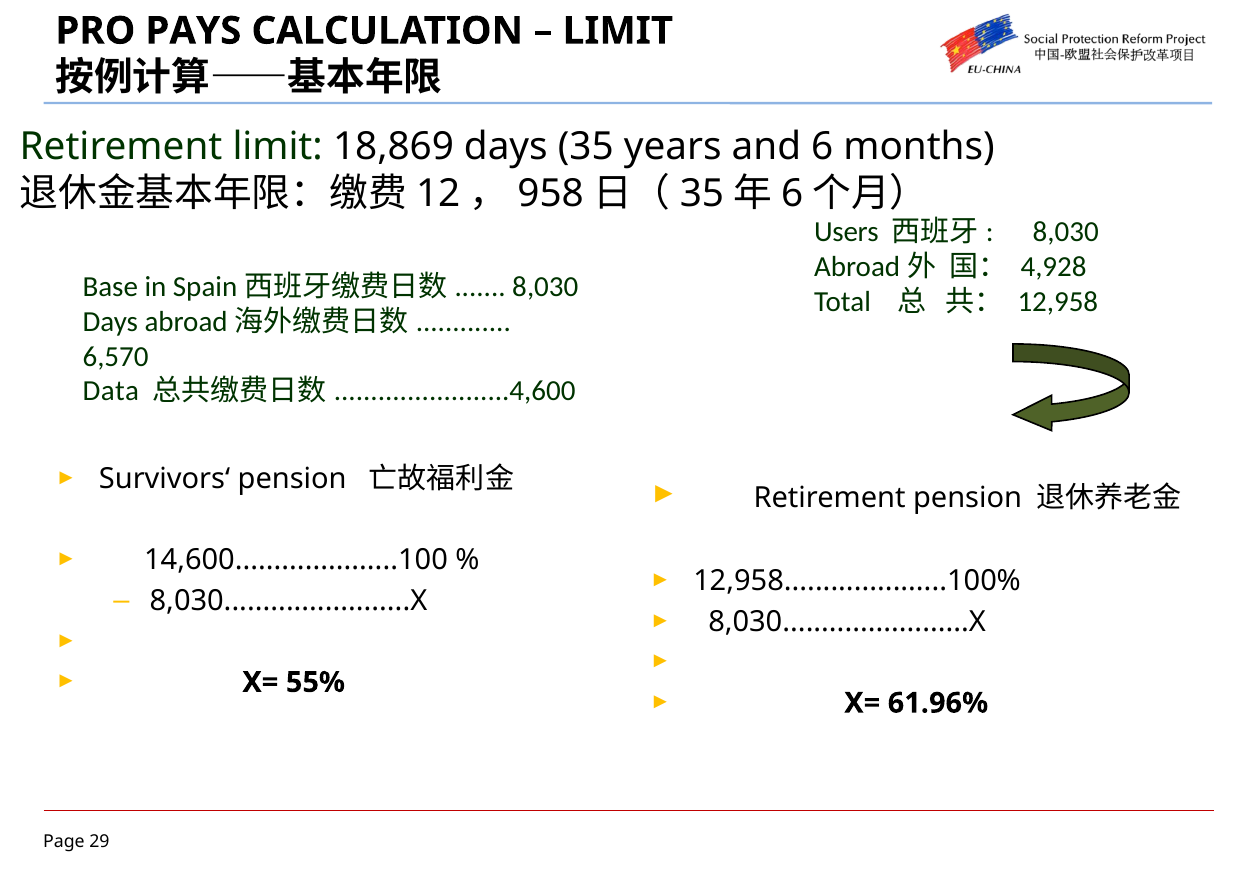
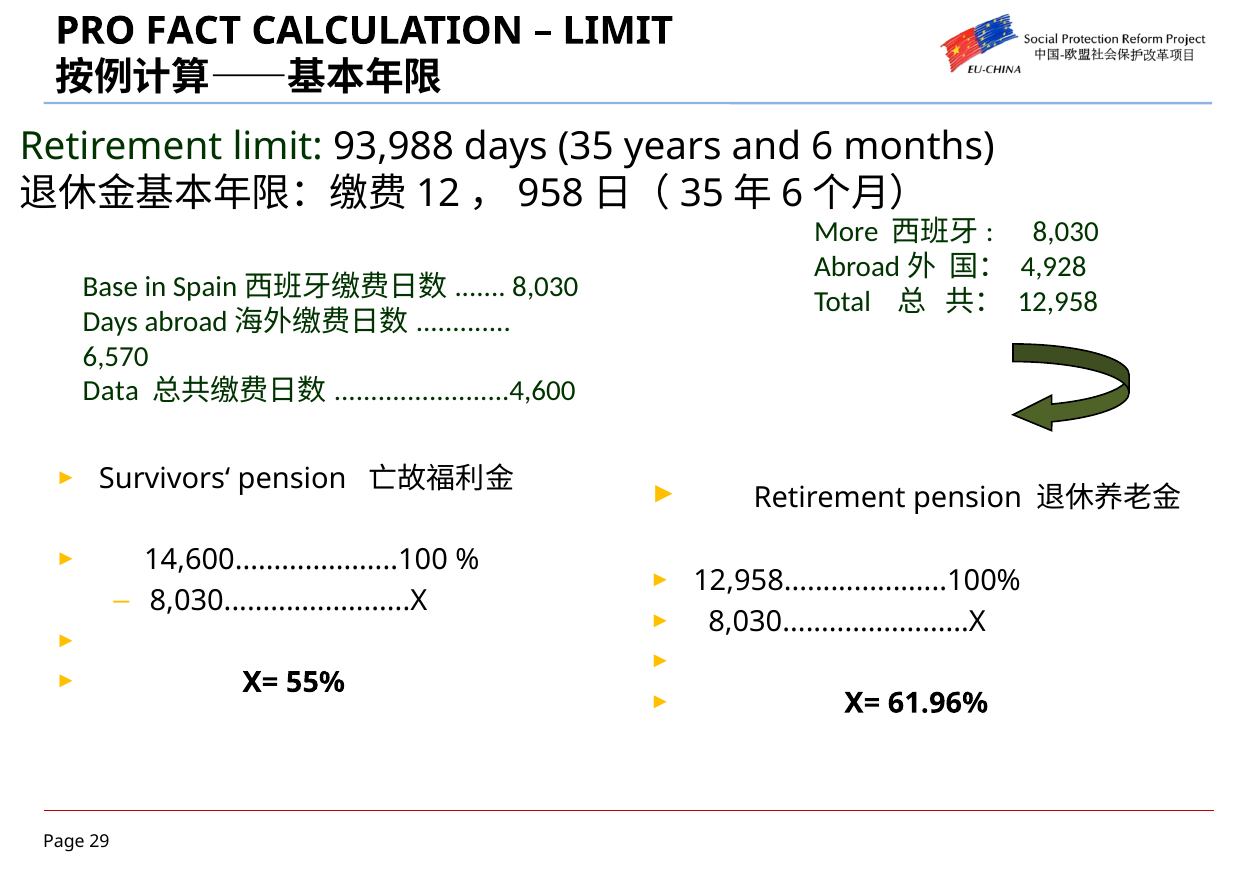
PAYS: PAYS -> FACT
18,869: 18,869 -> 93,988
Users: Users -> More
